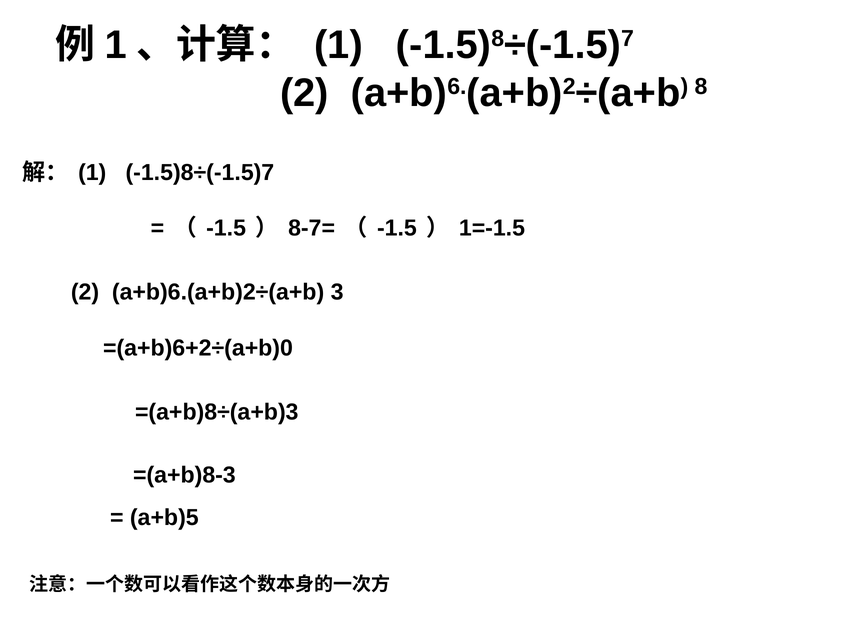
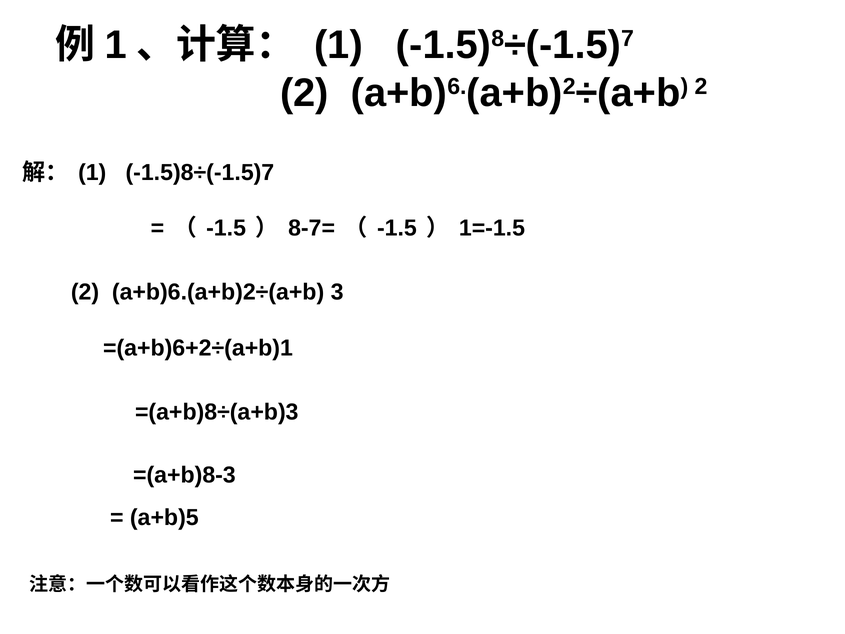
a+b)6.(a+b)2÷(a+b 8: 8 -> 2
=(a+b)6+2÷(a+b)0: =(a+b)6+2÷(a+b)0 -> =(a+b)6+2÷(a+b)1
